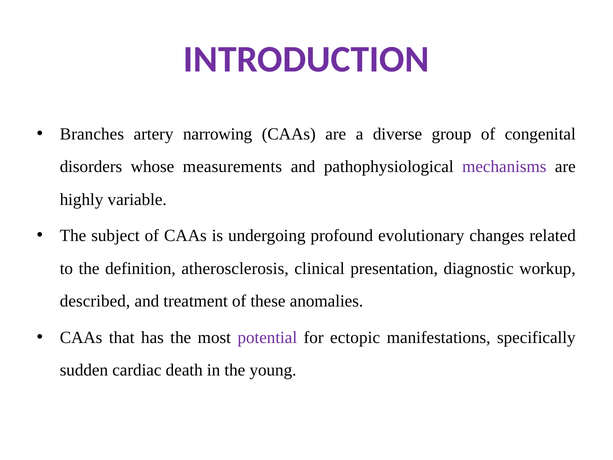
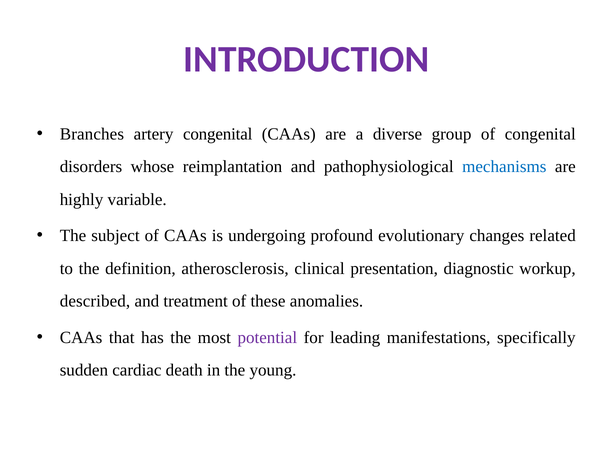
artery narrowing: narrowing -> congenital
measurements: measurements -> reimplantation
mechanisms colour: purple -> blue
ectopic: ectopic -> leading
